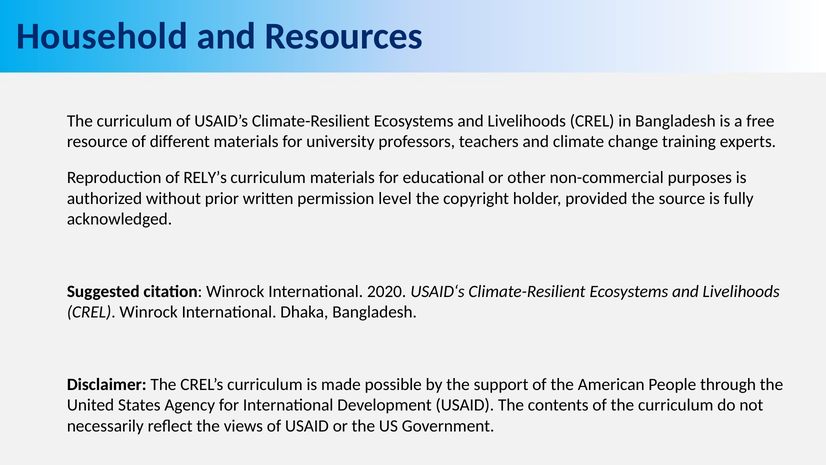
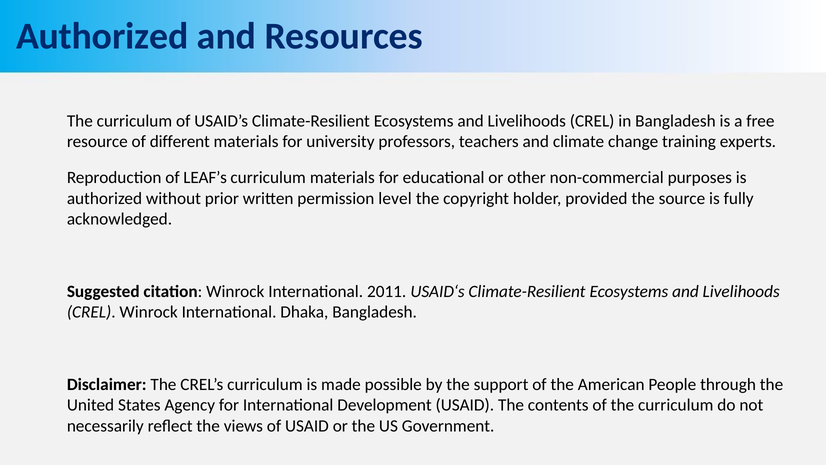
Household at (102, 36): Household -> Authorized
RELY’s: RELY’s -> LEAF’s
2020: 2020 -> 2011
